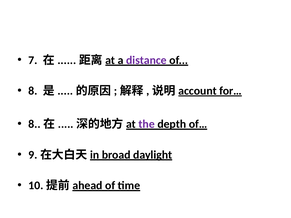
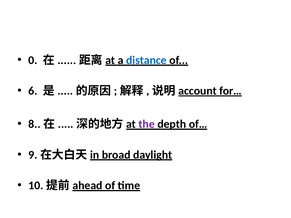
7: 7 -> 0
distance colour: purple -> blue
8: 8 -> 6
